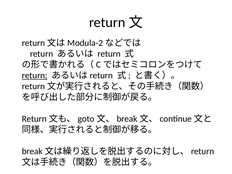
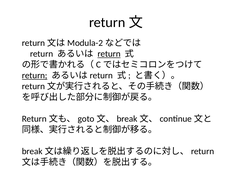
return at (109, 54) underline: none -> present
